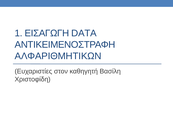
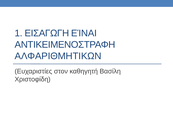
DATA: DATA -> ΕΊΝΑΙ
